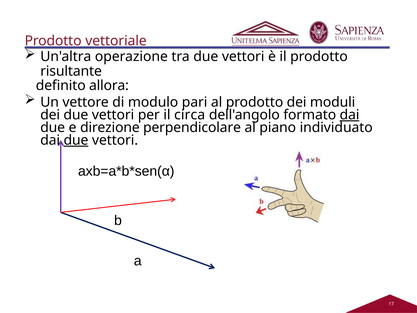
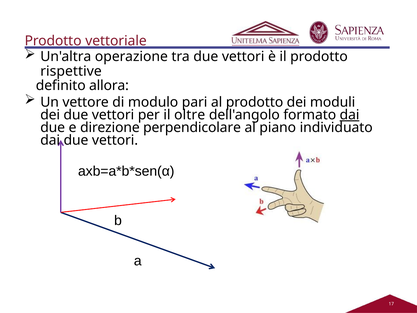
risultante: risultante -> rispettive
circa: circa -> oltre
due at (76, 140) underline: present -> none
